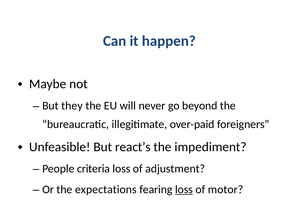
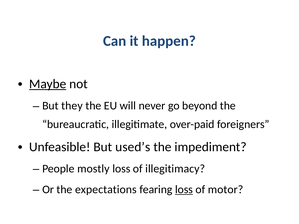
Maybe underline: none -> present
react’s: react’s -> used’s
criteria: criteria -> mostly
adjustment: adjustment -> illegitimacy
